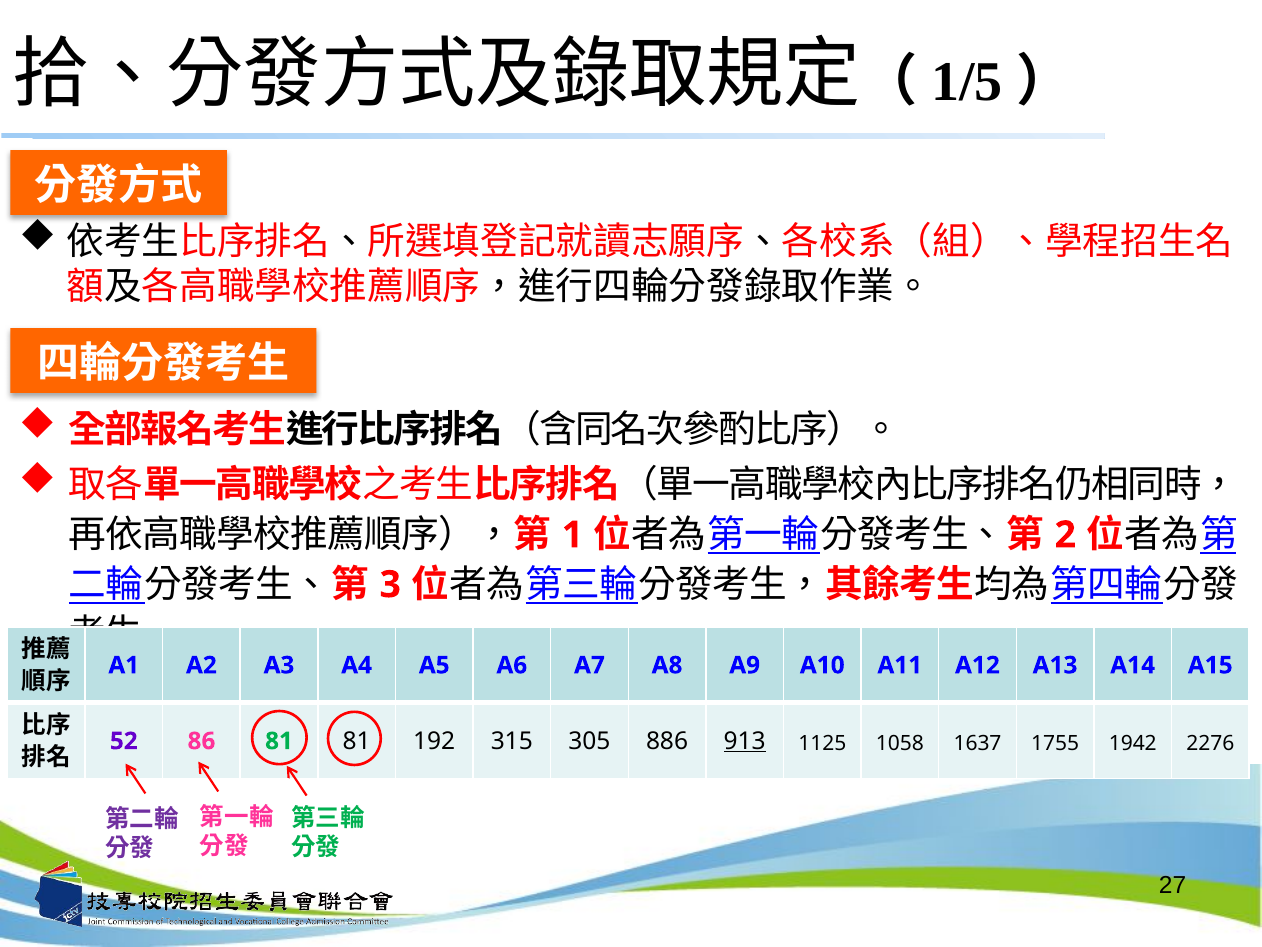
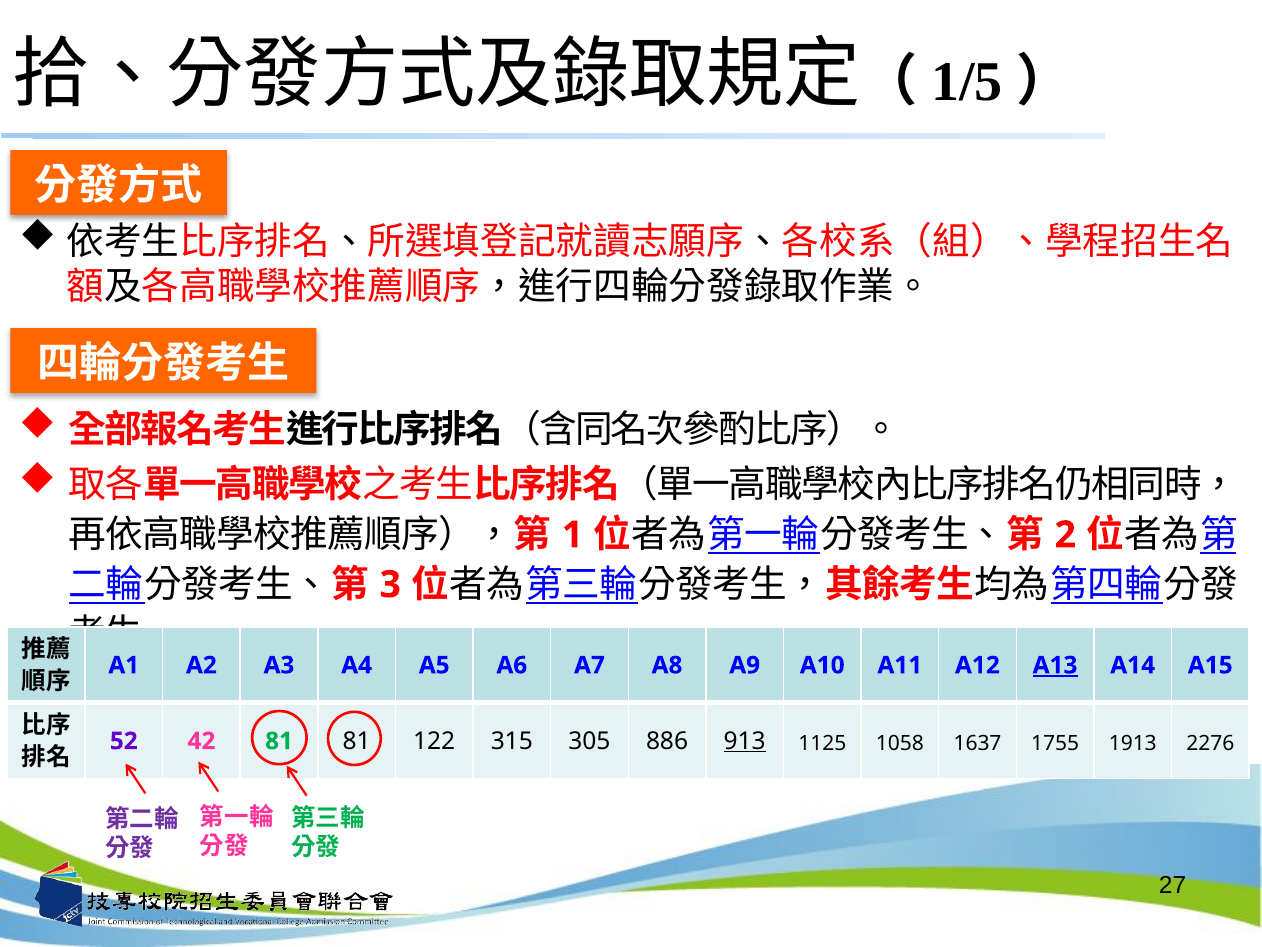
A13 underline: none -> present
86: 86 -> 42
192: 192 -> 122
1942: 1942 -> 1913
